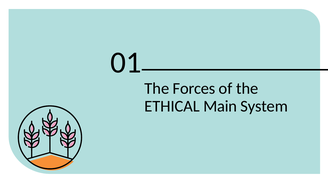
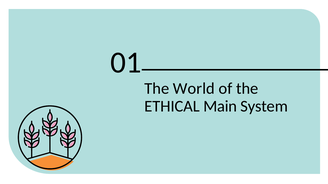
Forces: Forces -> World
